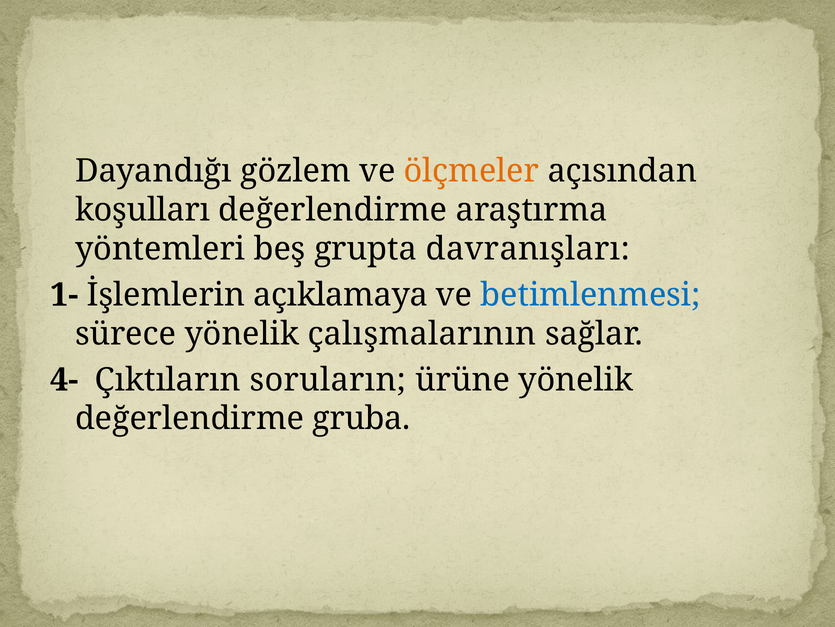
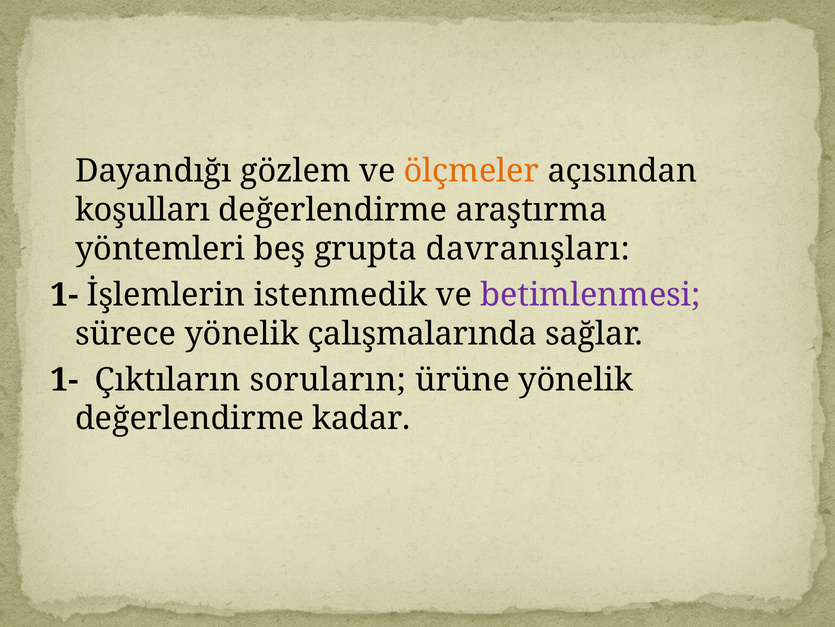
açıklamaya: açıklamaya -> istenmedik
betimlenmesi colour: blue -> purple
çalışmalarının: çalışmalarının -> çalışmalarında
4- at (64, 379): 4- -> 1-
gruba: gruba -> kadar
